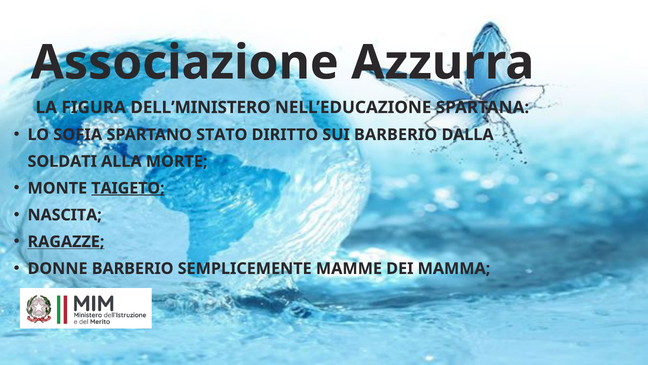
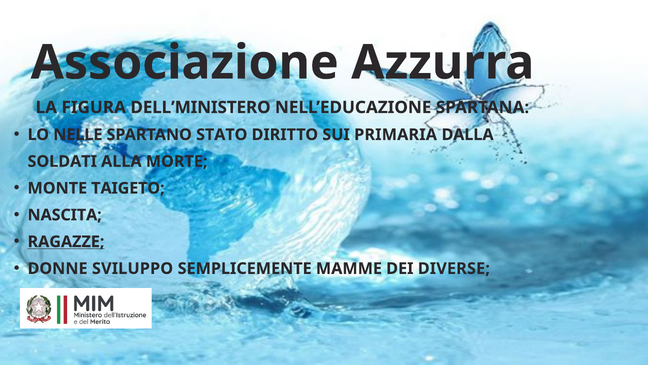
SOFIA: SOFIA -> NELLE
SUI BARBERIO: BARBERIO -> PRIMARIA
TAIGETO underline: present -> none
DONNE BARBERIO: BARBERIO -> SVILUPPO
MAMMA: MAMMA -> DIVERSE
